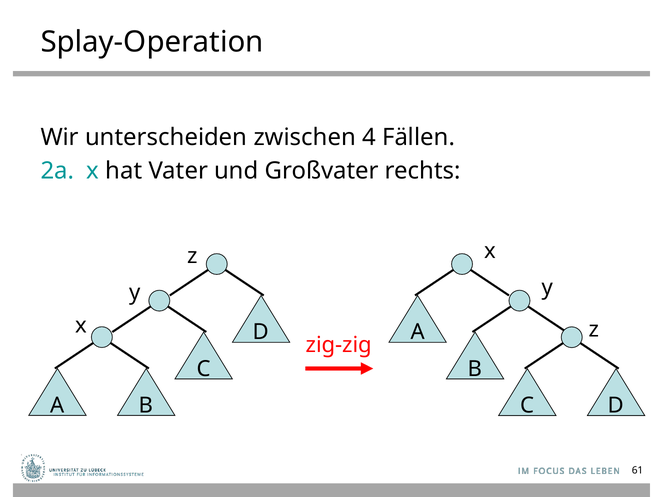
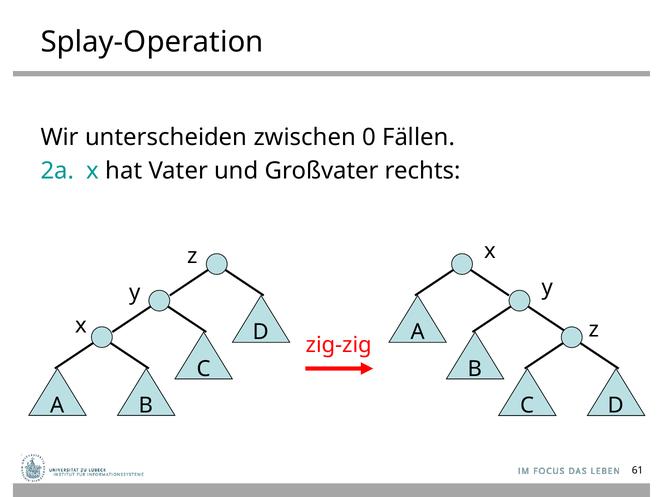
4: 4 -> 0
